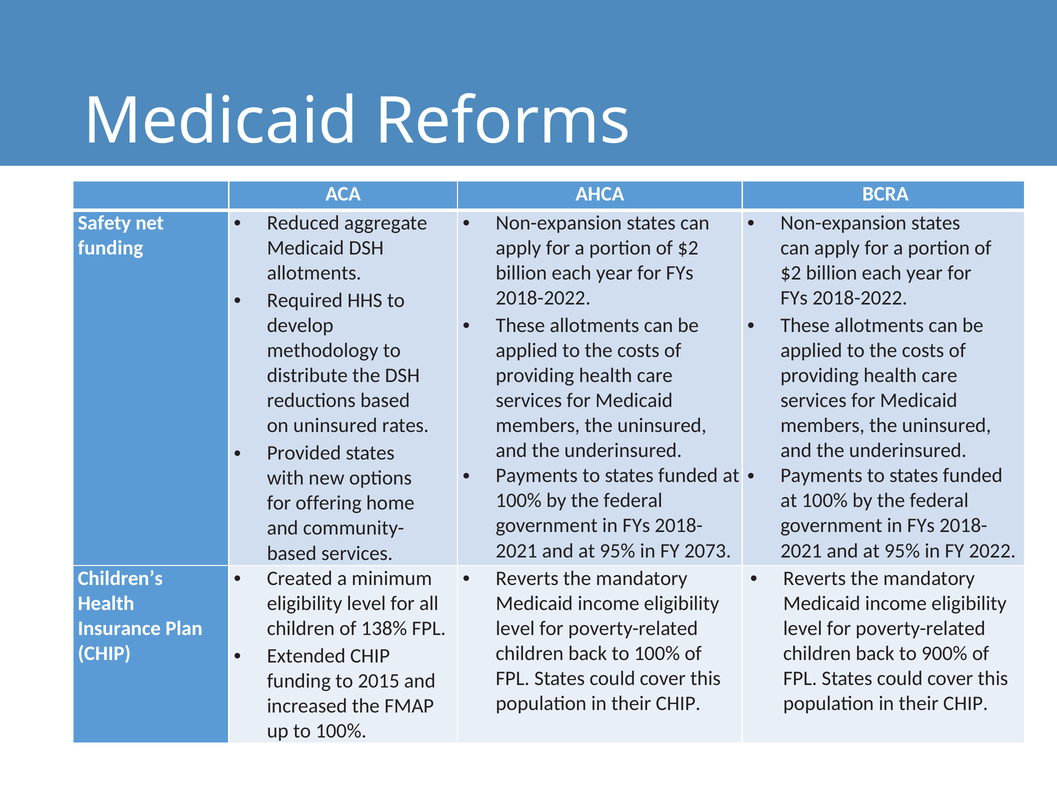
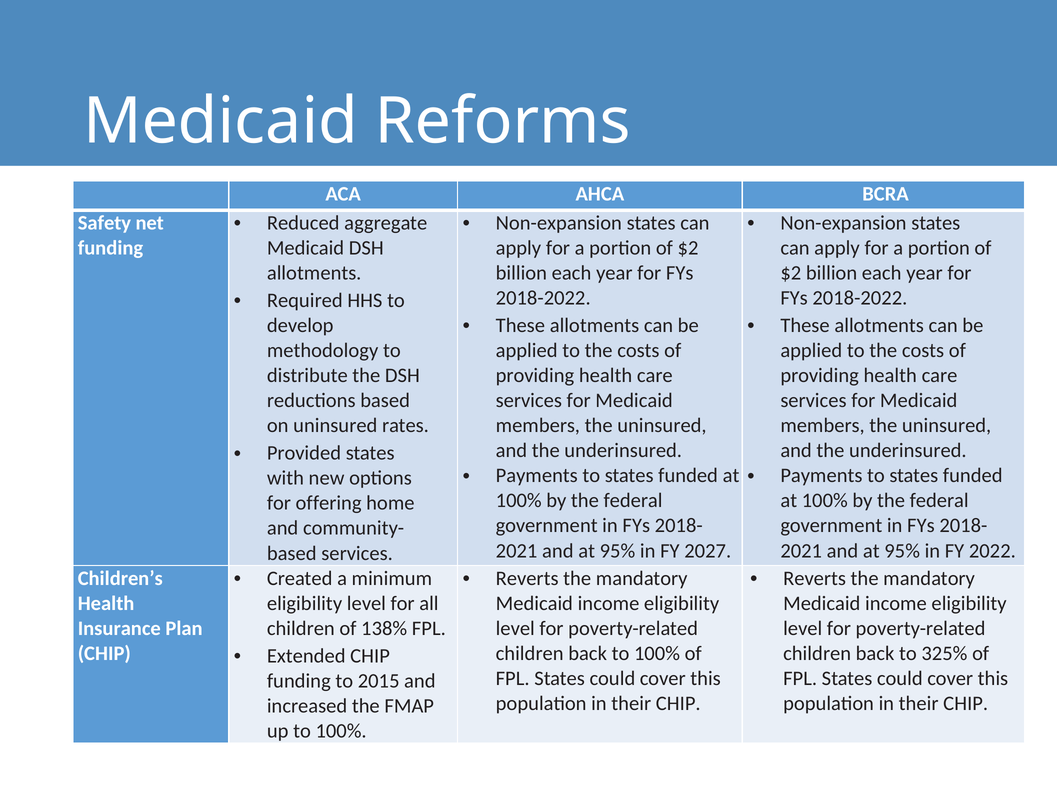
2073: 2073 -> 2027
900%: 900% -> 325%
